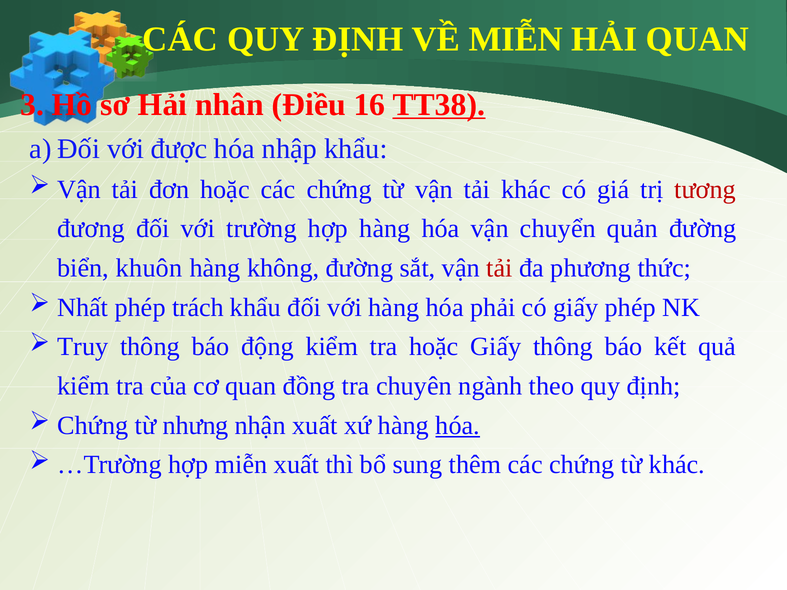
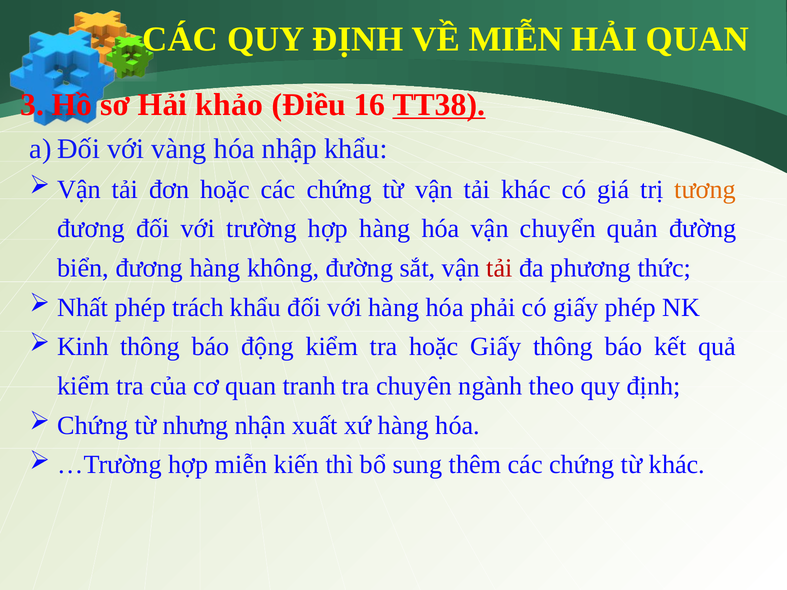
nhân: nhân -> khảo
được: được -> vàng
tương colour: red -> orange
biển khuôn: khuôn -> đương
Truy: Truy -> Kinh
đồng: đồng -> tranh
hóa at (458, 426) underline: present -> none
miễn xuất: xuất -> kiến
